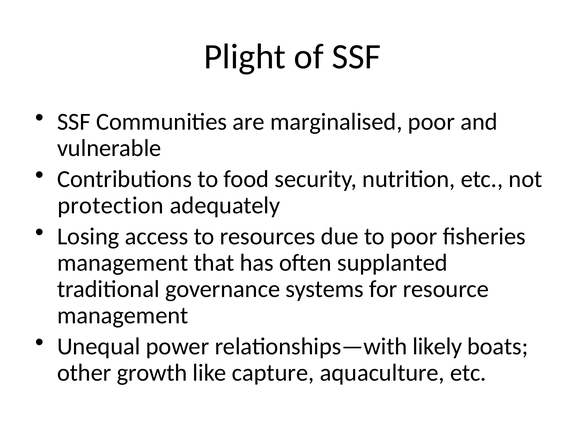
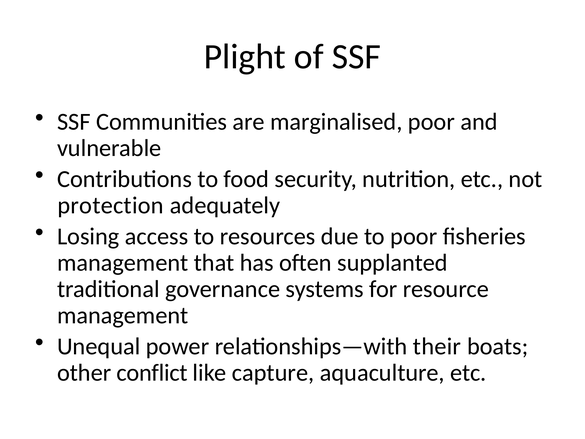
likely: likely -> their
growth: growth -> conflict
